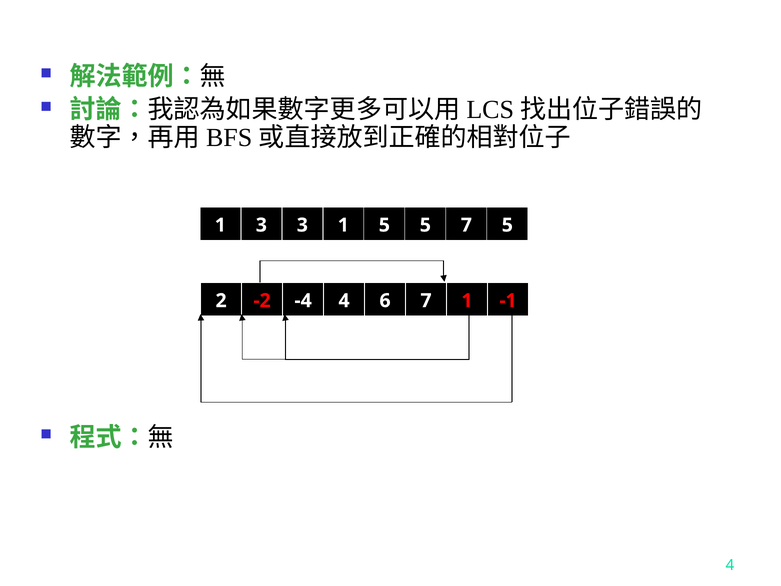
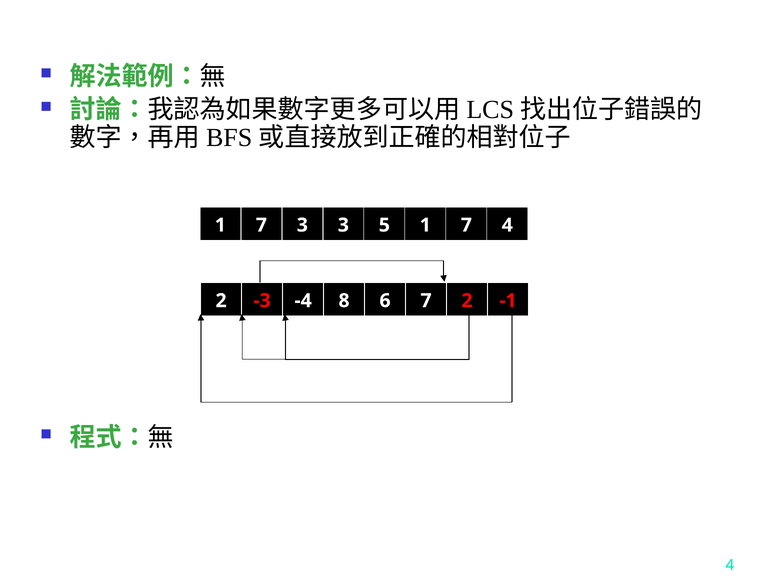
3 at (261, 225): 3 -> 7
3 1: 1 -> 3
5 5: 5 -> 1
7 5: 5 -> 4
-2: -2 -> -3
-4 4: 4 -> 8
7 1: 1 -> 2
